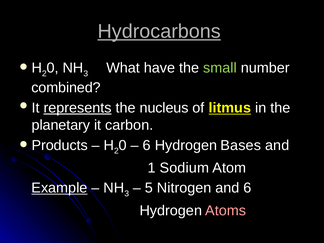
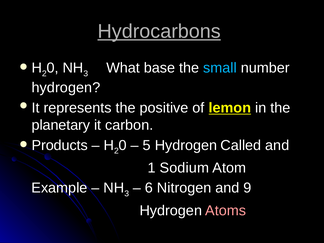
have: have -> base
small colour: light green -> light blue
combined at (66, 88): combined -> hydrogen
represents underline: present -> none
nucleus: nucleus -> positive
litmus: litmus -> lemon
6 at (147, 145): 6 -> 5
Bases: Bases -> Called
Example underline: present -> none
5: 5 -> 6
and 6: 6 -> 9
